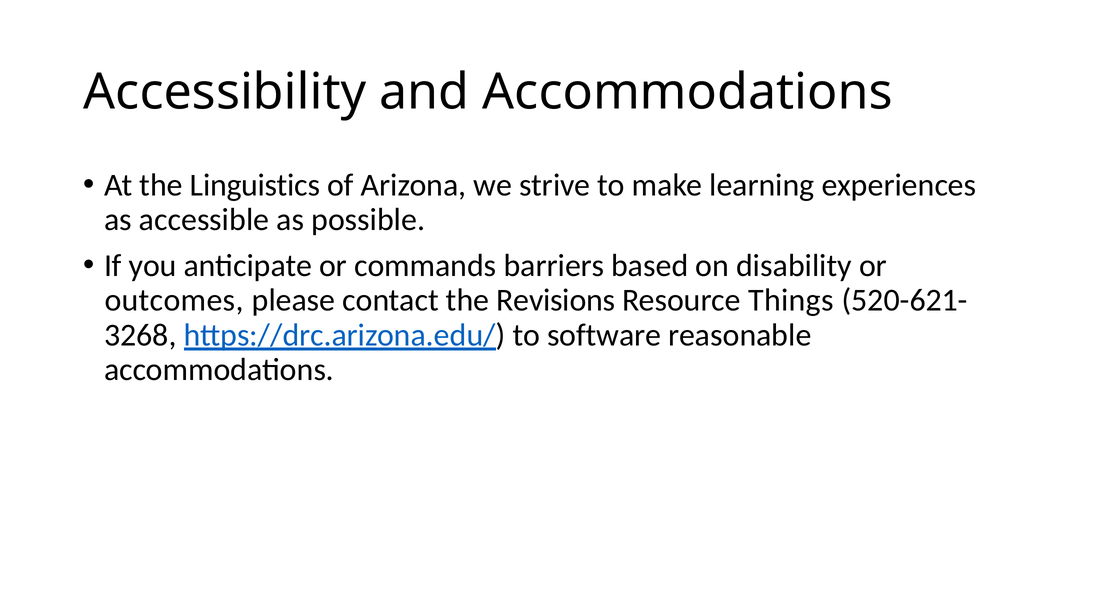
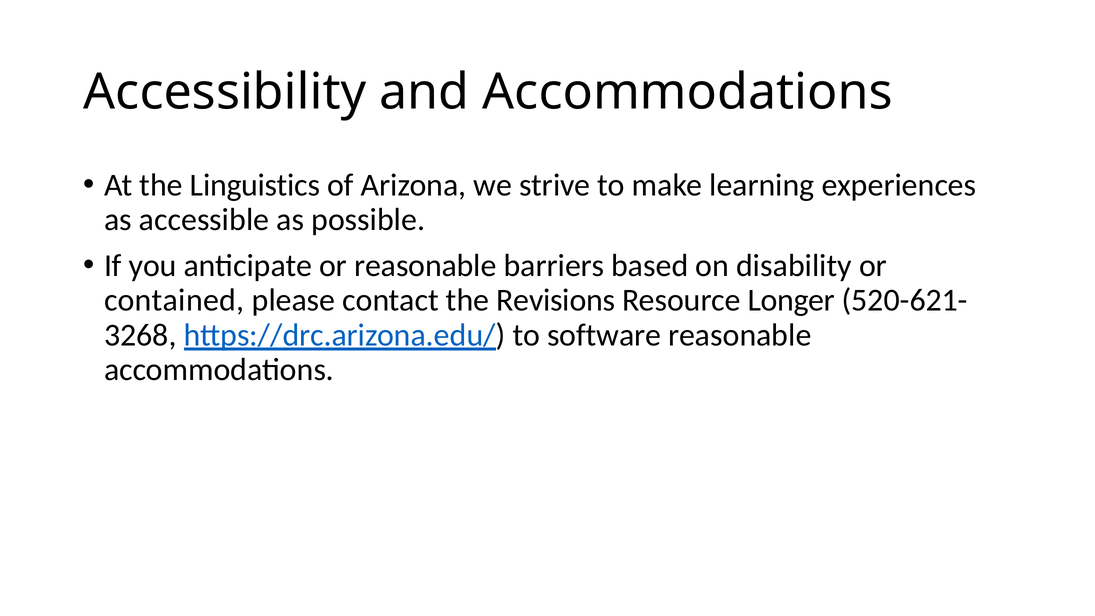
or commands: commands -> reasonable
outcomes: outcomes -> contained
Things: Things -> Longer
